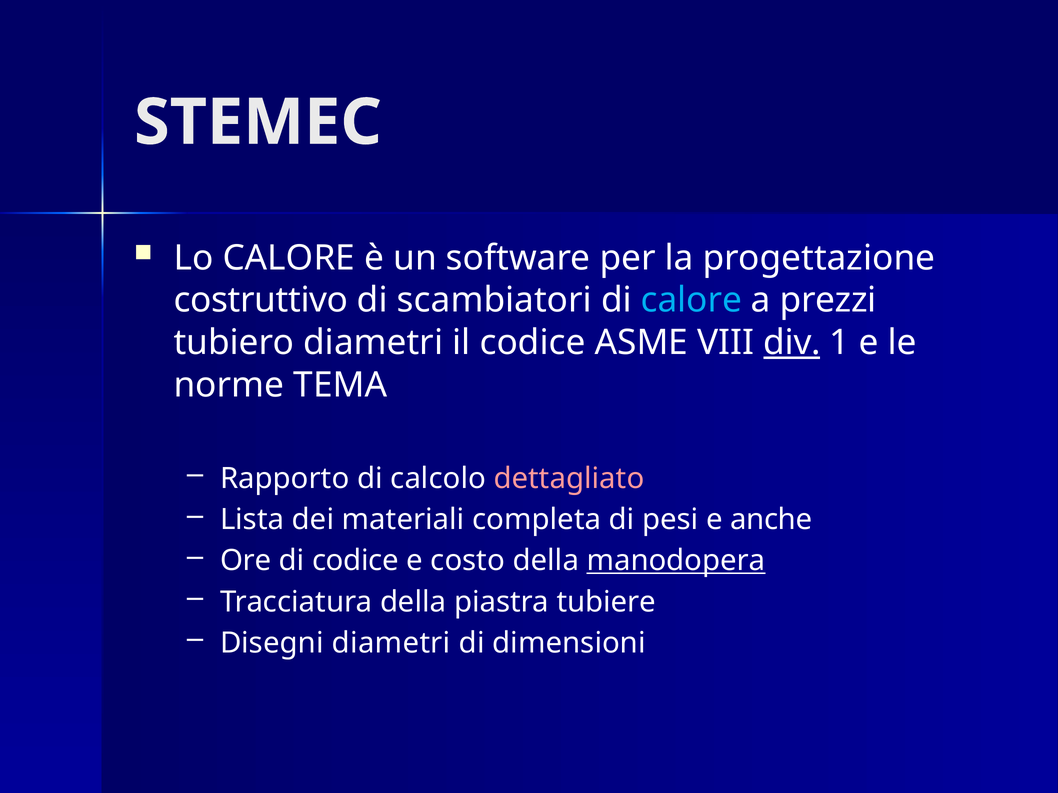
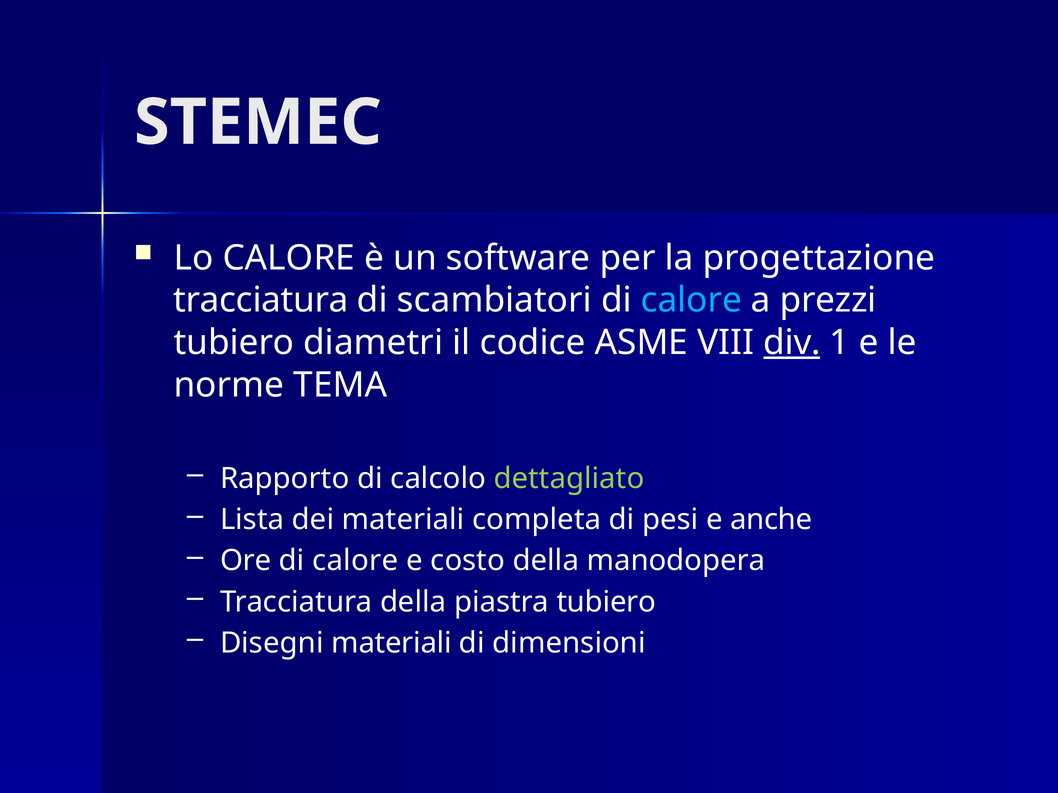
costruttivo at (261, 301): costruttivo -> tracciatura
dettagliato colour: pink -> light green
Ore di codice: codice -> calore
manodopera underline: present -> none
piastra tubiere: tubiere -> tubiero
Disegni diametri: diametri -> materiali
